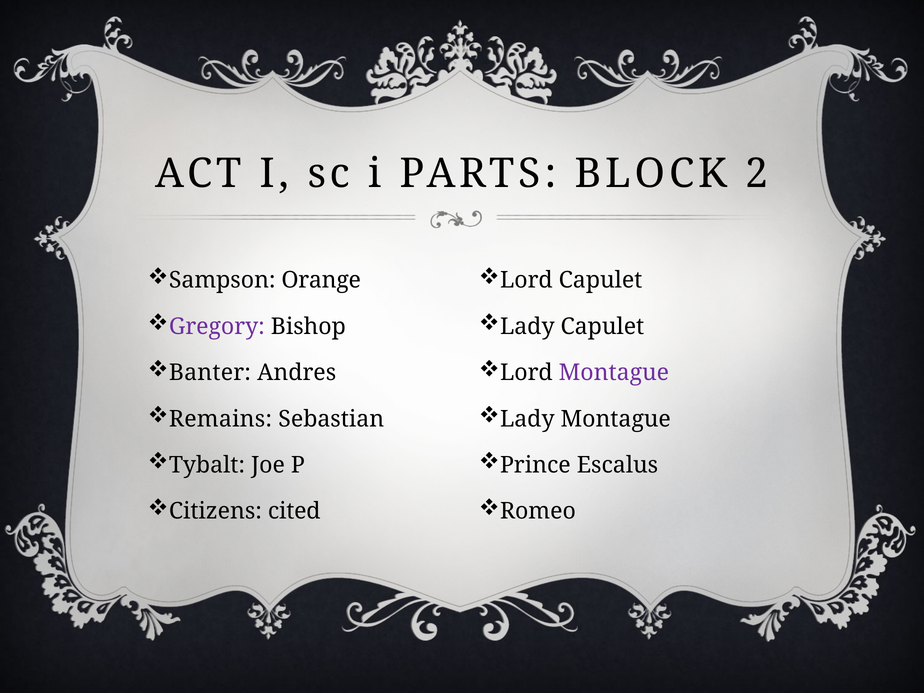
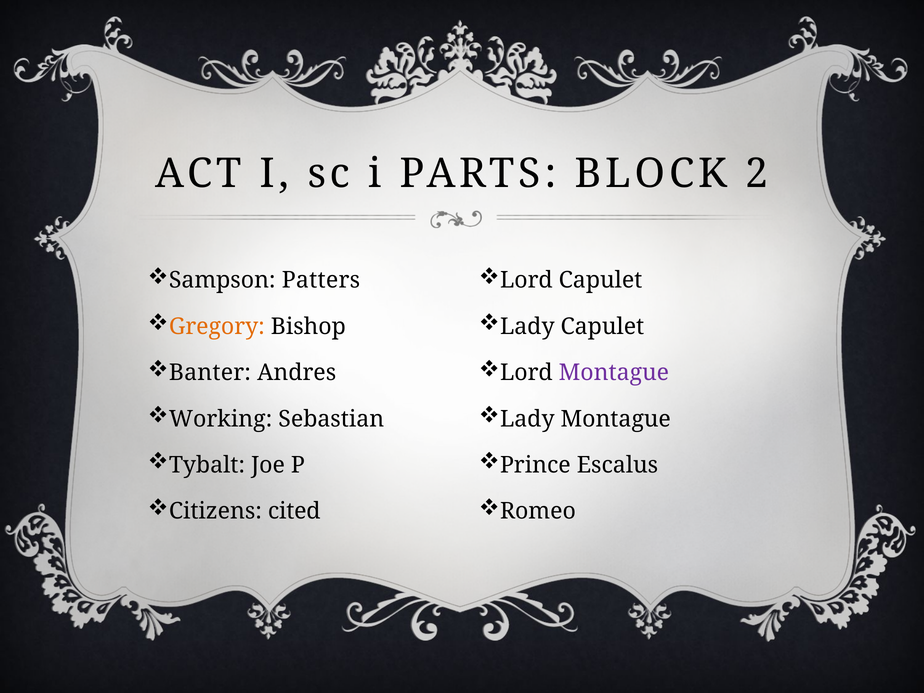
Orange: Orange -> Patters
Gregory colour: purple -> orange
Remains: Remains -> Working
